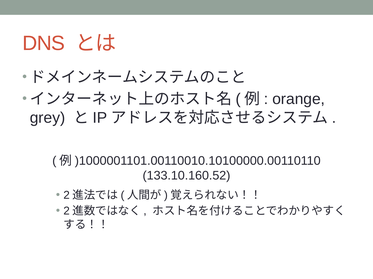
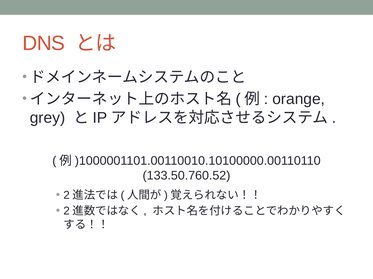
133.10.160.52: 133.10.160.52 -> 133.50.760.52
